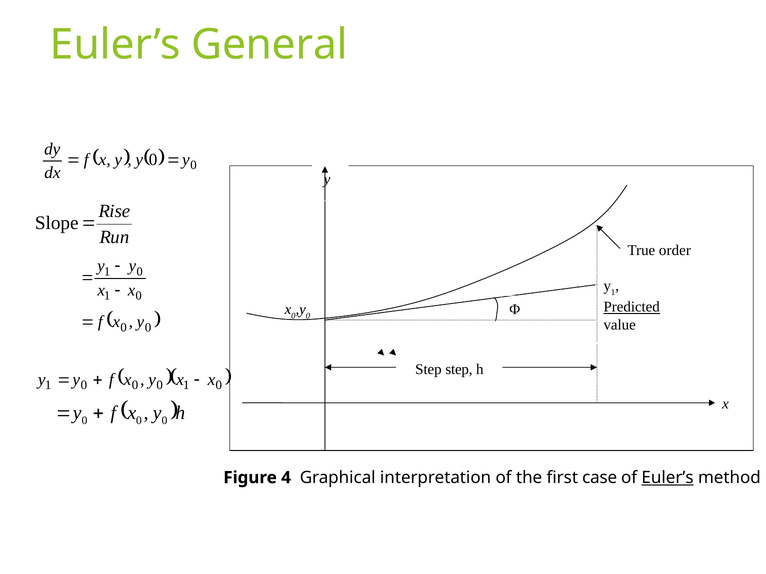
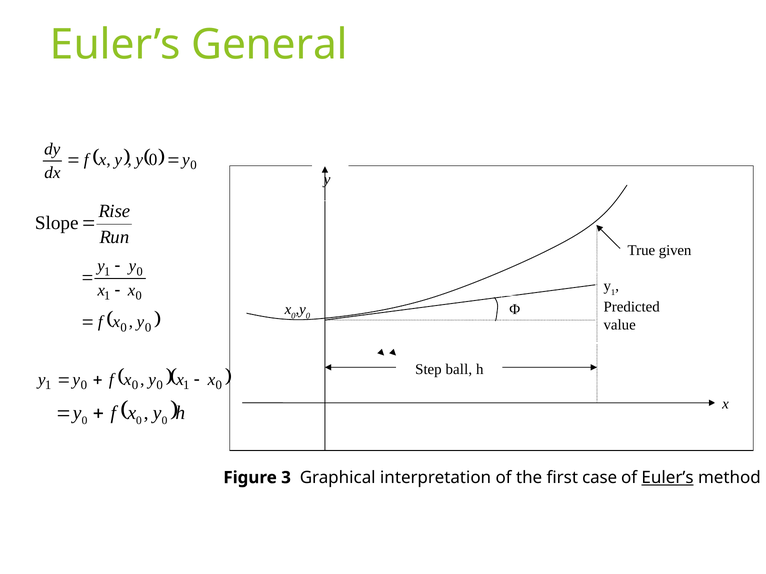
order: order -> given
Predicted underline: present -> none
Step step: step -> ball
4: 4 -> 3
